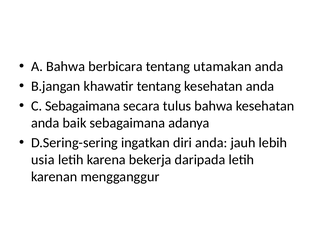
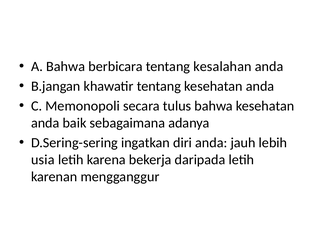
utamakan: utamakan -> kesalahan
C Sebagaimana: Sebagaimana -> Memonopoli
